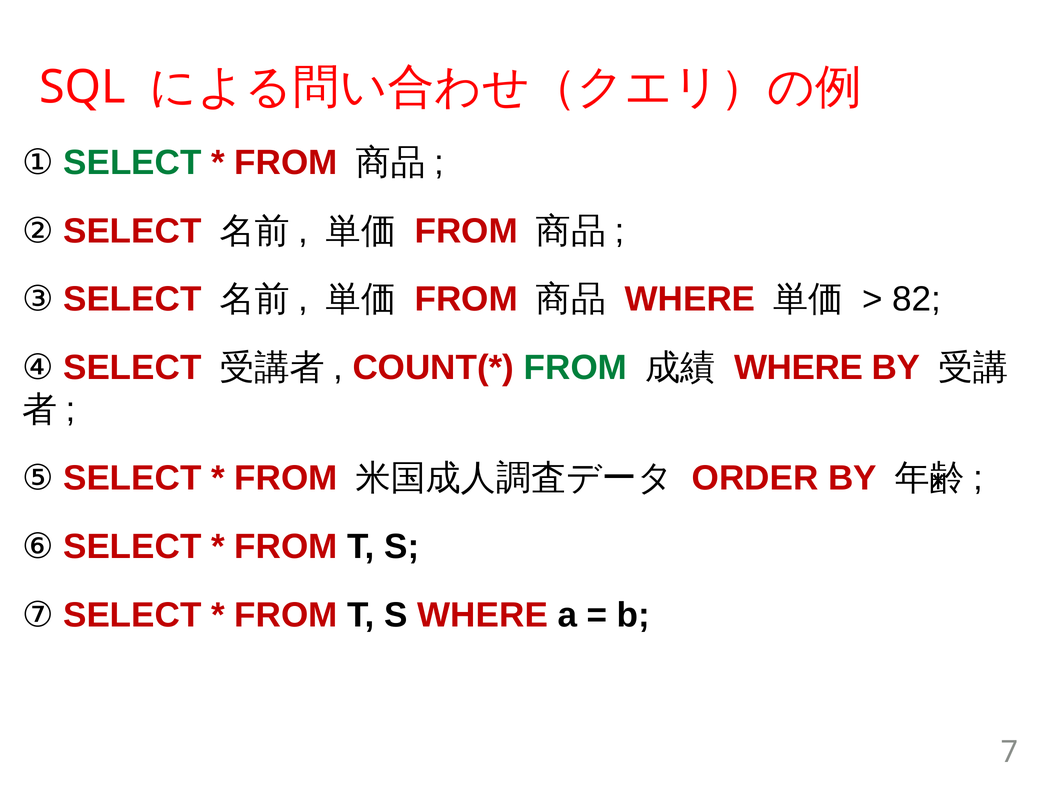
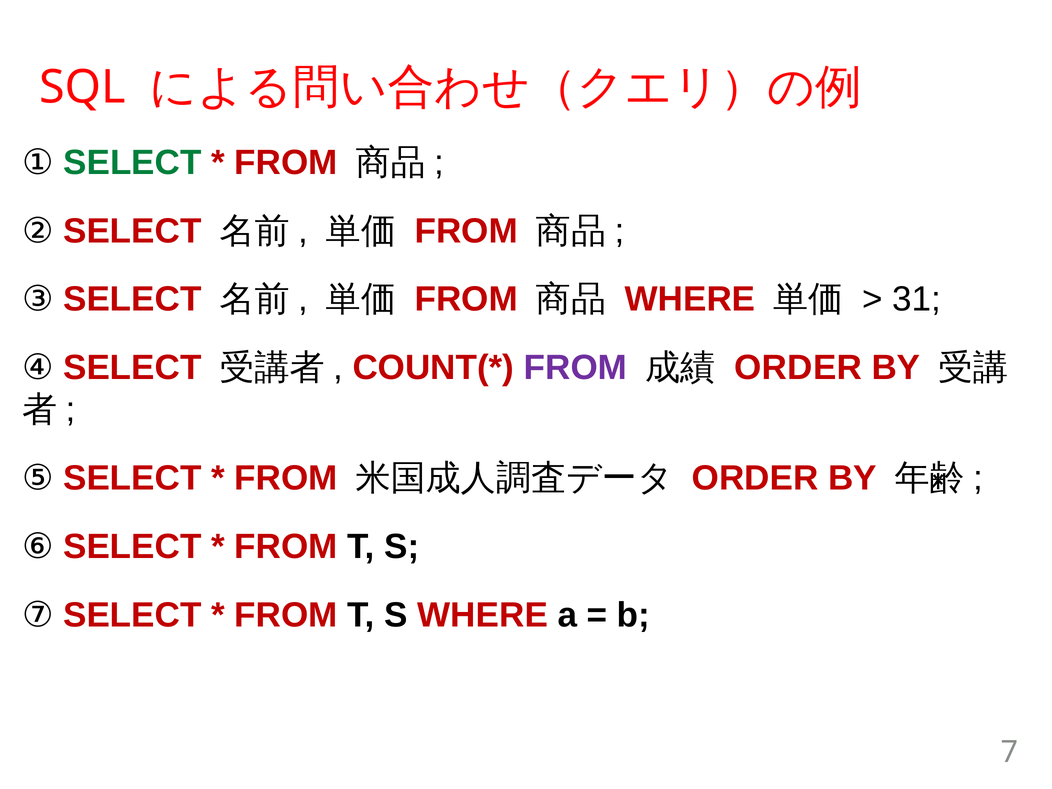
82: 82 -> 31
FROM at (575, 368) colour: green -> purple
WHERE at (799, 368): WHERE -> ORDER
